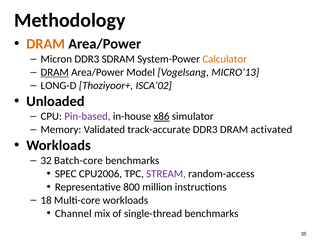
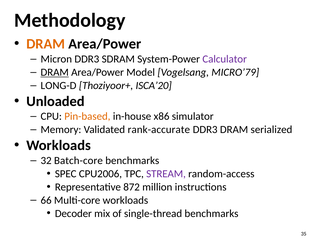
Calculator colour: orange -> purple
MICRO’13: MICRO’13 -> MICRO’79
ISCA’02: ISCA’02 -> ISCA’20
Pin-based colour: purple -> orange
x86 underline: present -> none
track-accurate: track-accurate -> rank-accurate
activated: activated -> serialized
800: 800 -> 872
18: 18 -> 66
Channel: Channel -> Decoder
